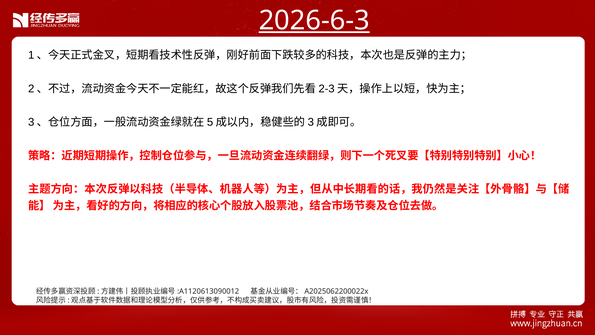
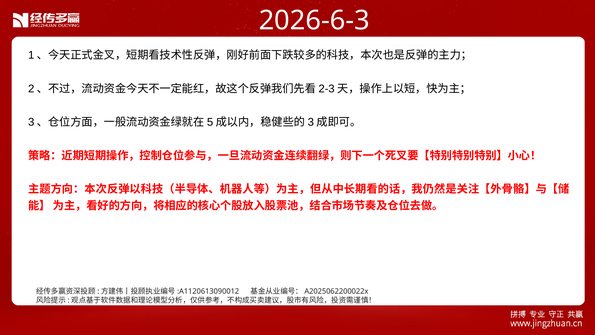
2026-6-3 underline: present -> none
